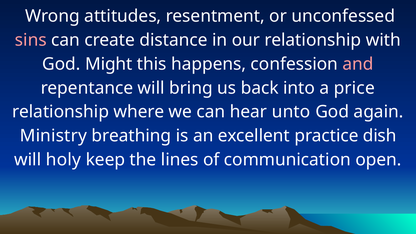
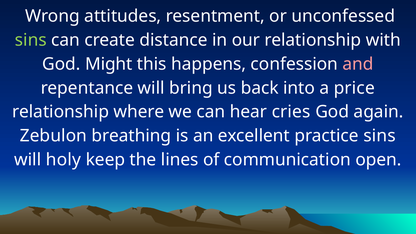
sins at (31, 40) colour: pink -> light green
unto: unto -> cries
Ministry: Ministry -> Zebulon
practice dish: dish -> sins
